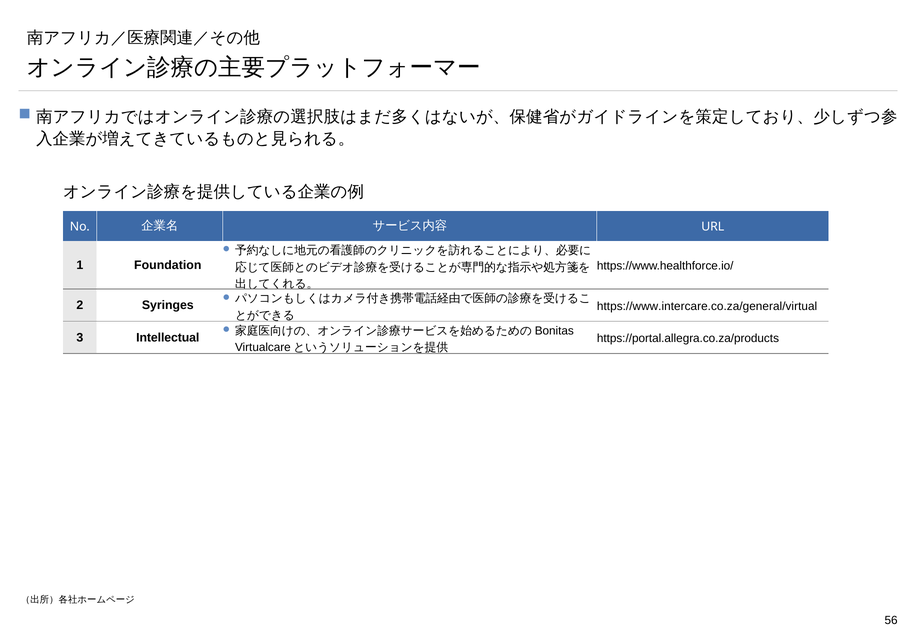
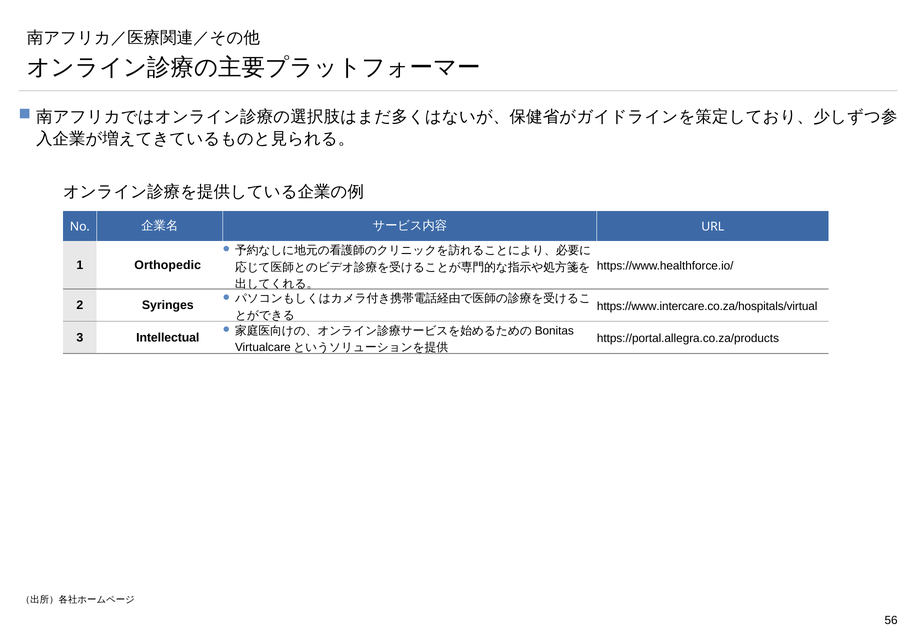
Foundation: Foundation -> Orthopedic
https://www.intercare.co.za/general/virtual: https://www.intercare.co.za/general/virtual -> https://www.intercare.co.za/hospitals/virtual
